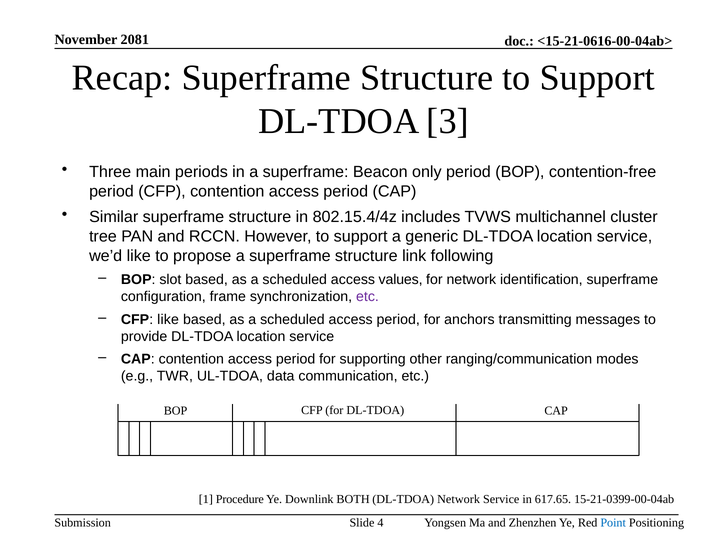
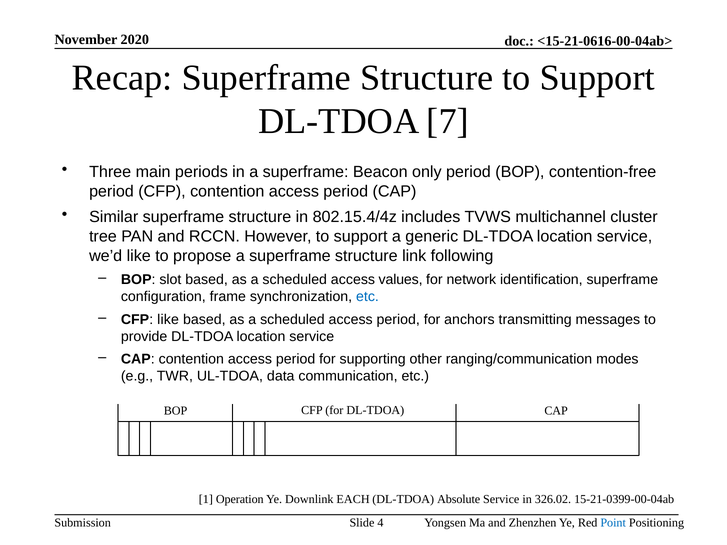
2081: 2081 -> 2020
3: 3 -> 7
etc at (367, 297) colour: purple -> blue
Procedure: Procedure -> Operation
BOTH: BOTH -> EACH
DL-TDOA Network: Network -> Absolute
617.65: 617.65 -> 326.02
